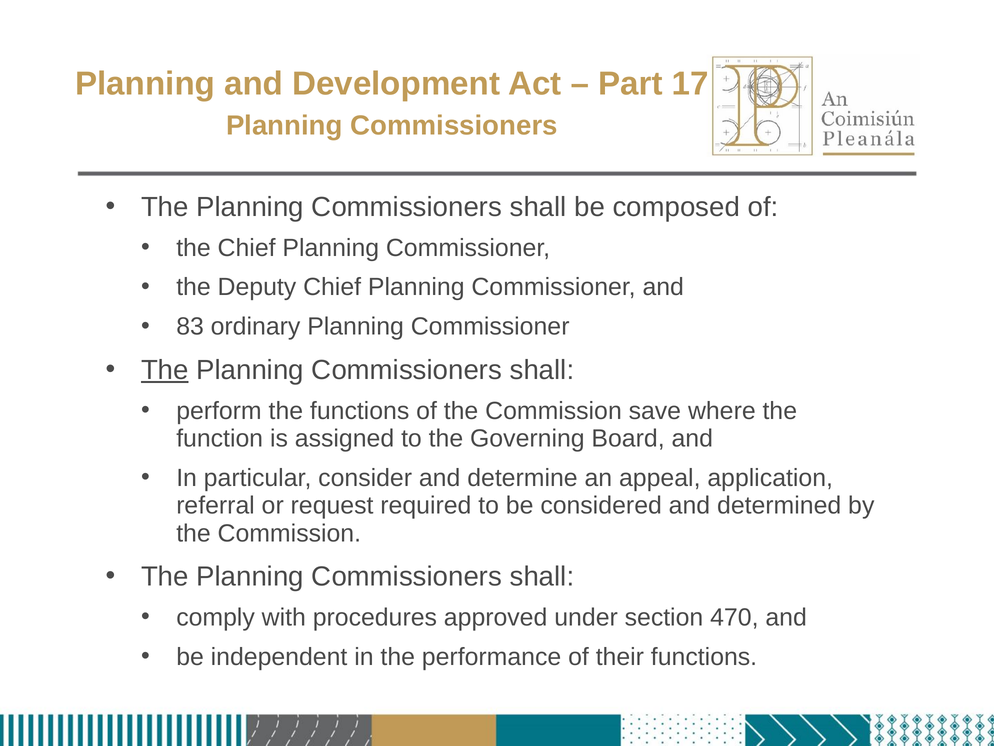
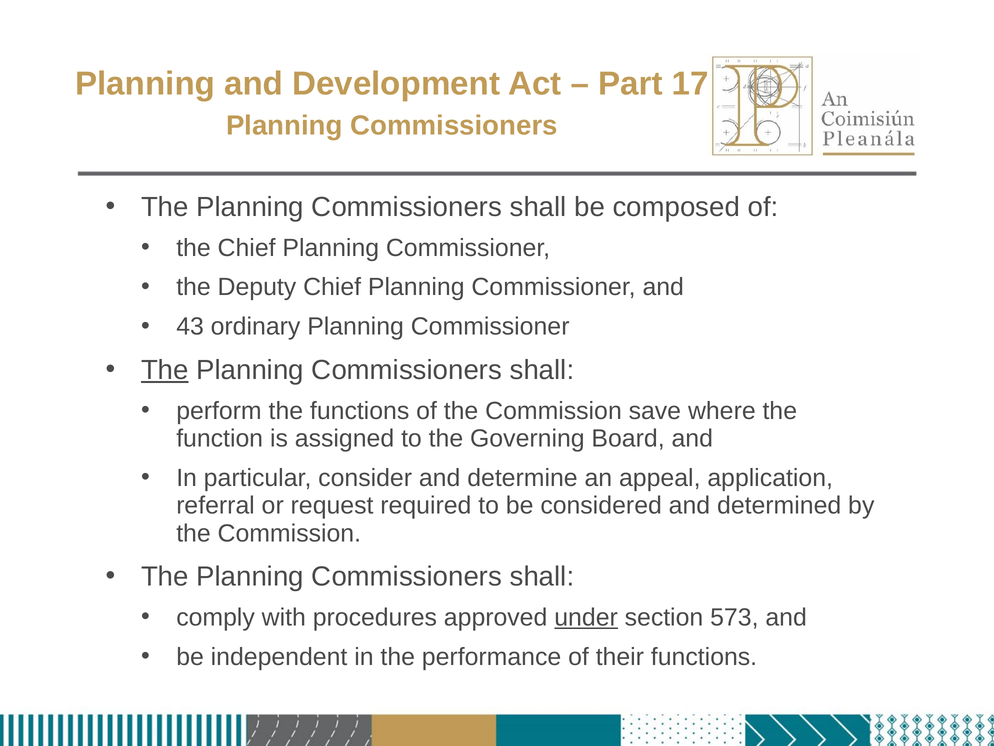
83: 83 -> 43
under underline: none -> present
470: 470 -> 573
